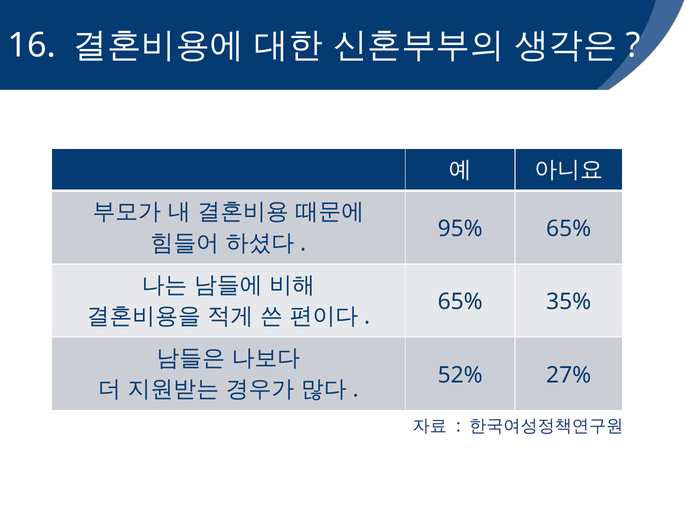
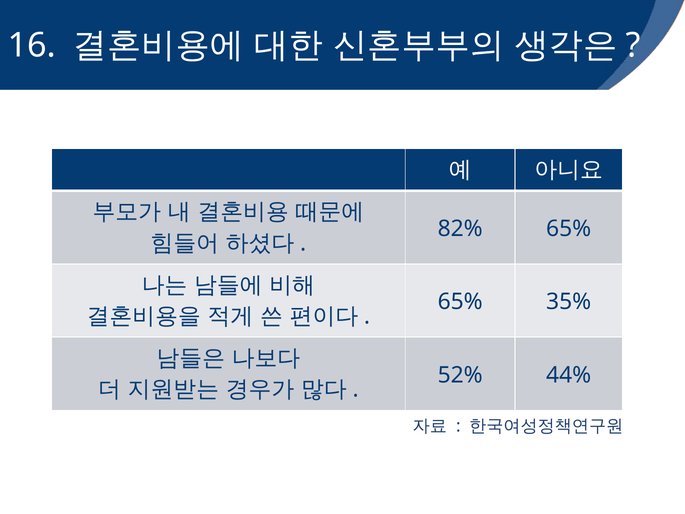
95%: 95% -> 82%
27%: 27% -> 44%
